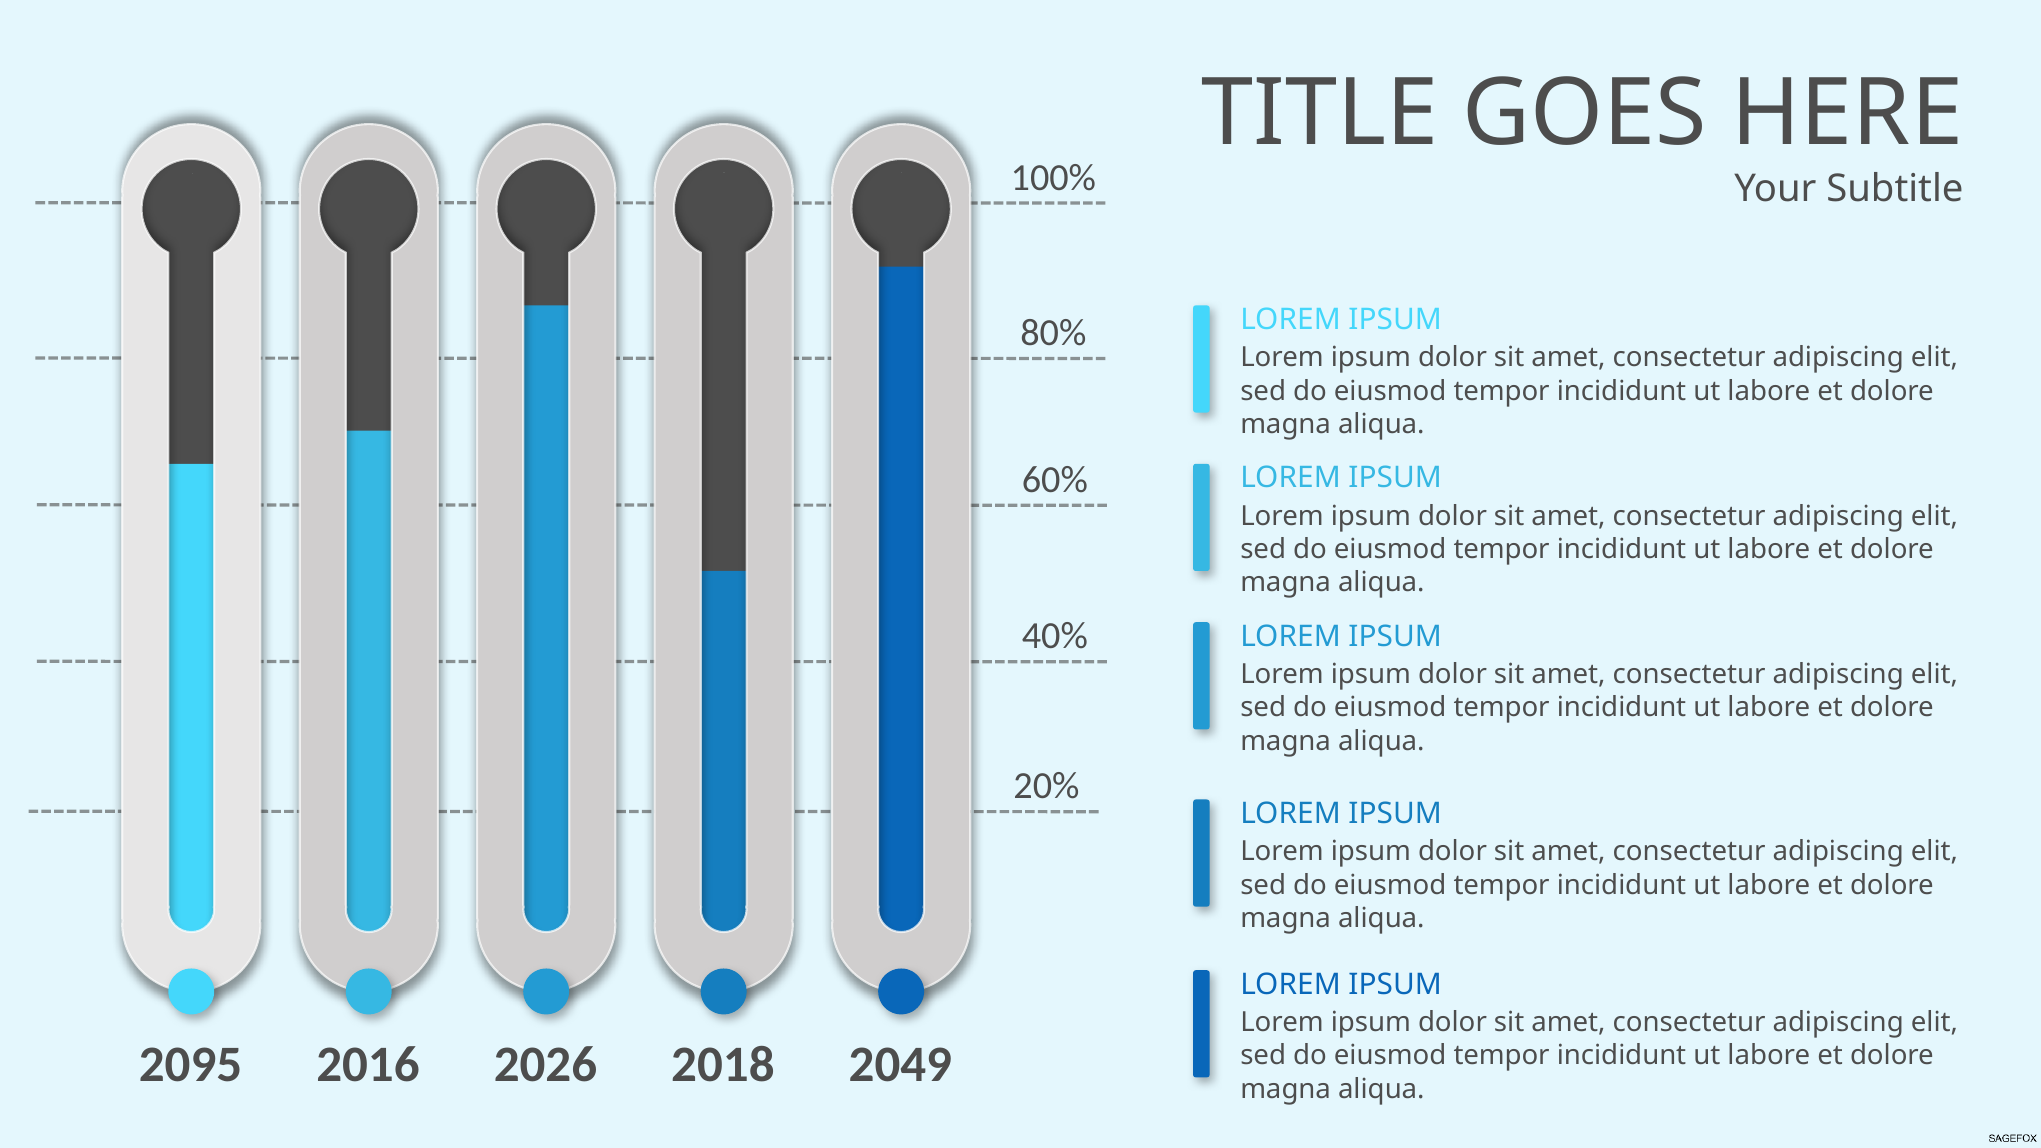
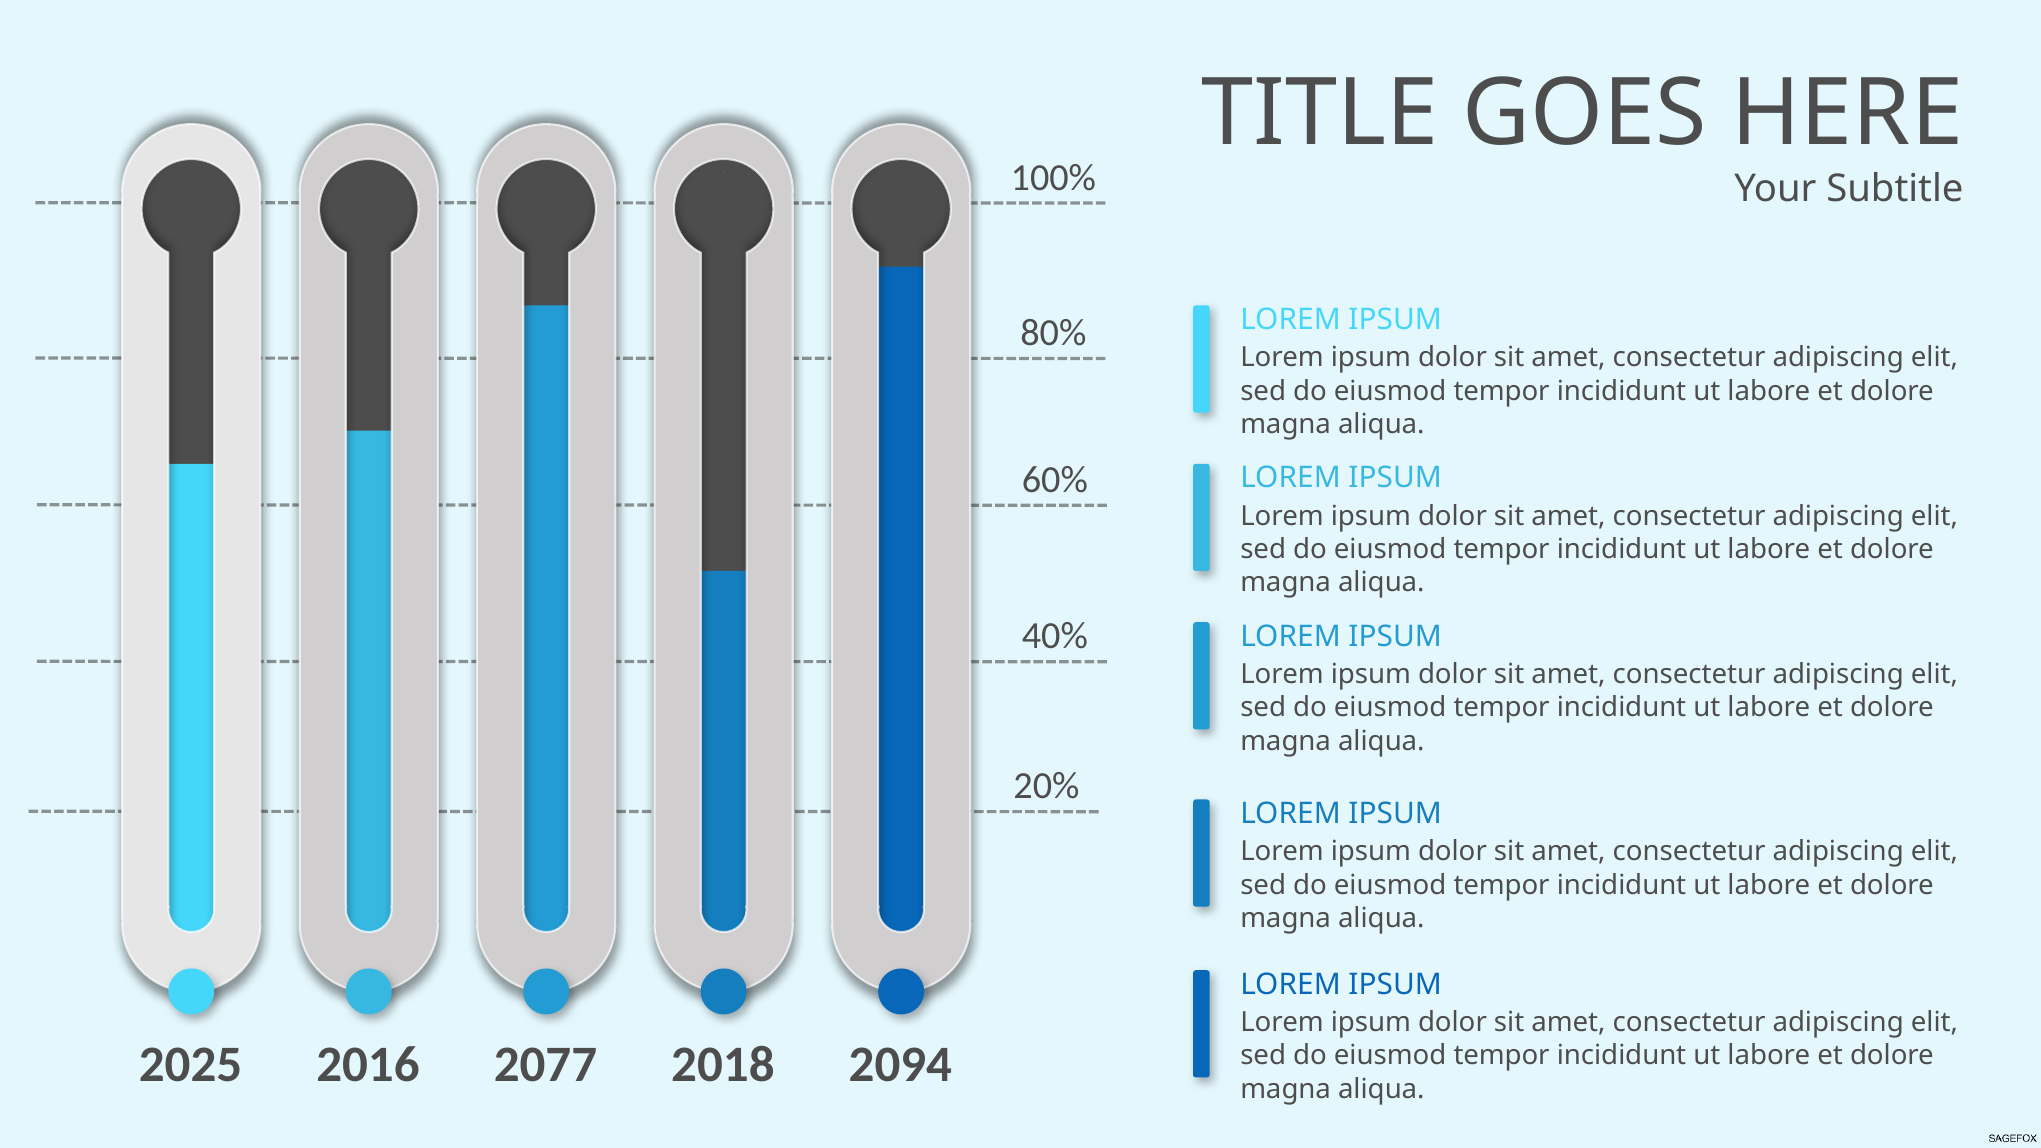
2095: 2095 -> 2025
2026: 2026 -> 2077
2049: 2049 -> 2094
